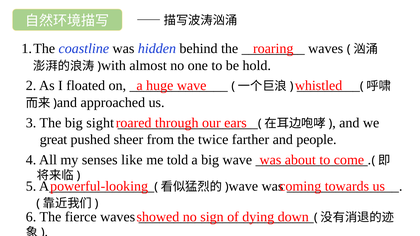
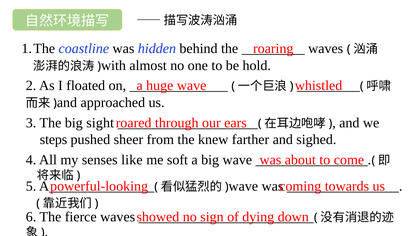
great: great -> steps
twice: twice -> knew
people: people -> sighed
told: told -> soft
